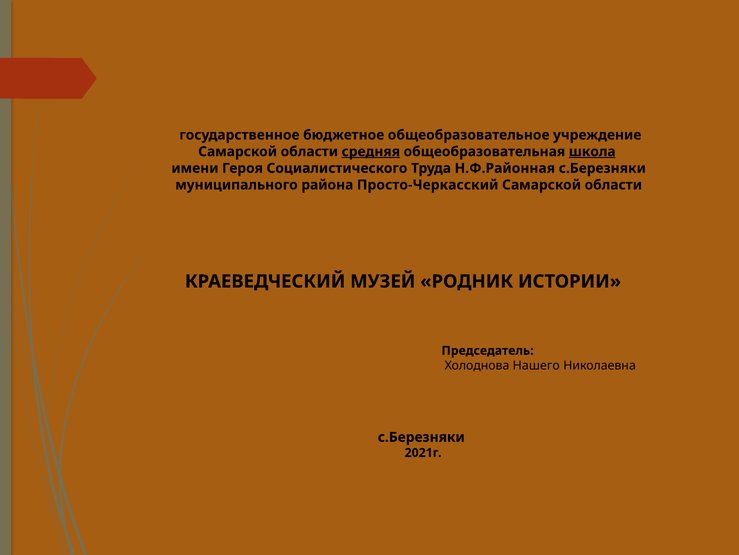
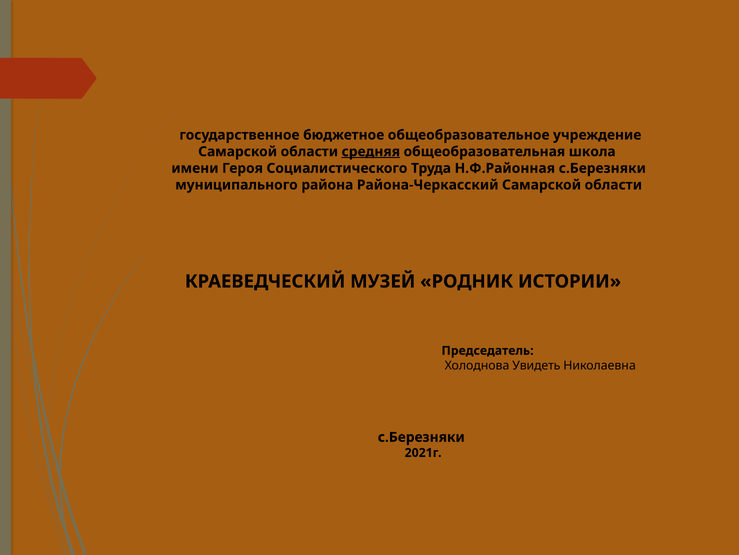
школа underline: present -> none
Просто-Черкасский: Просто-Черкасский -> Района-Черкасский
Нашего: Нашего -> Увидеть
